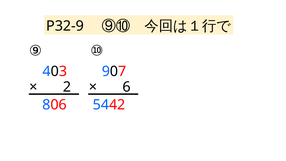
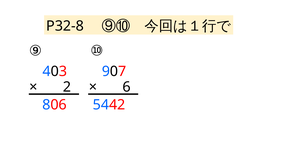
P32-9: P32-9 -> P32-8
